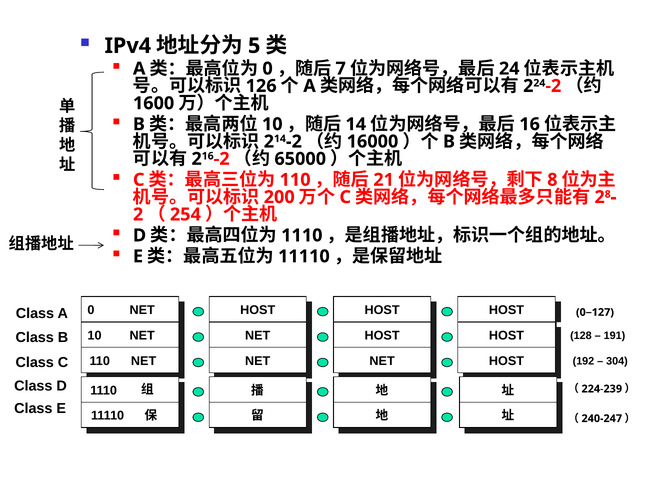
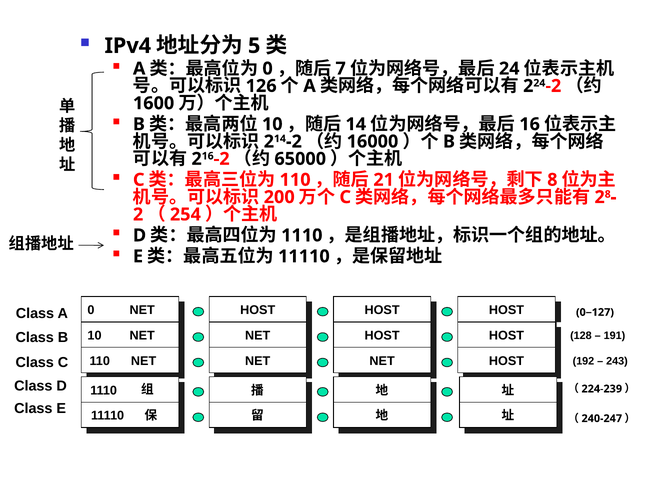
304: 304 -> 243
